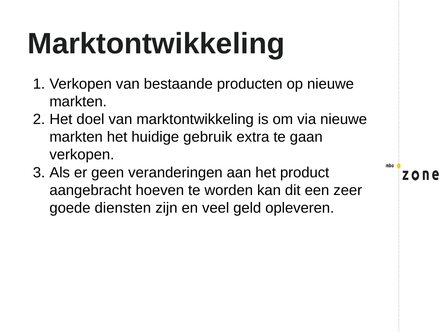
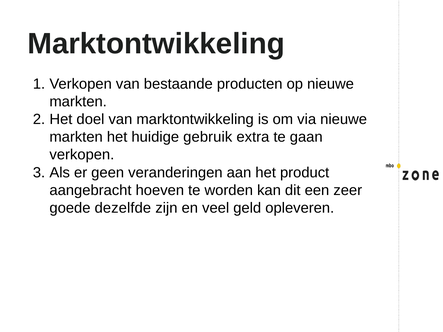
diensten: diensten -> dezelfde
